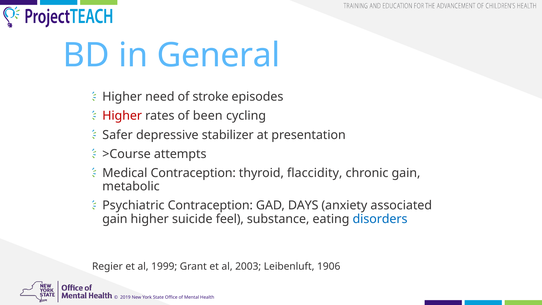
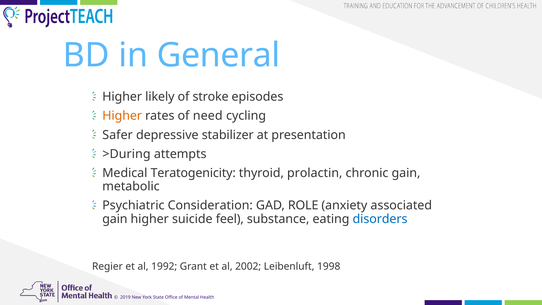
need: need -> likely
Higher at (122, 116) colour: red -> orange
been: been -> need
>Course: >Course -> >During
Medical Contraception: Contraception -> Teratogenicity
flaccidity: flaccidity -> prolactin
Psychiatric Contraception: Contraception -> Consideration
DAYS: DAYS -> ROLE
1999: 1999 -> 1992
2003: 2003 -> 2002
1906: 1906 -> 1998
